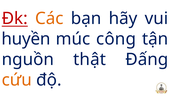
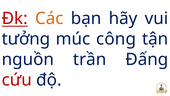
huyền: huyền -> tưởng
thật: thật -> trần
cứu colour: orange -> red
